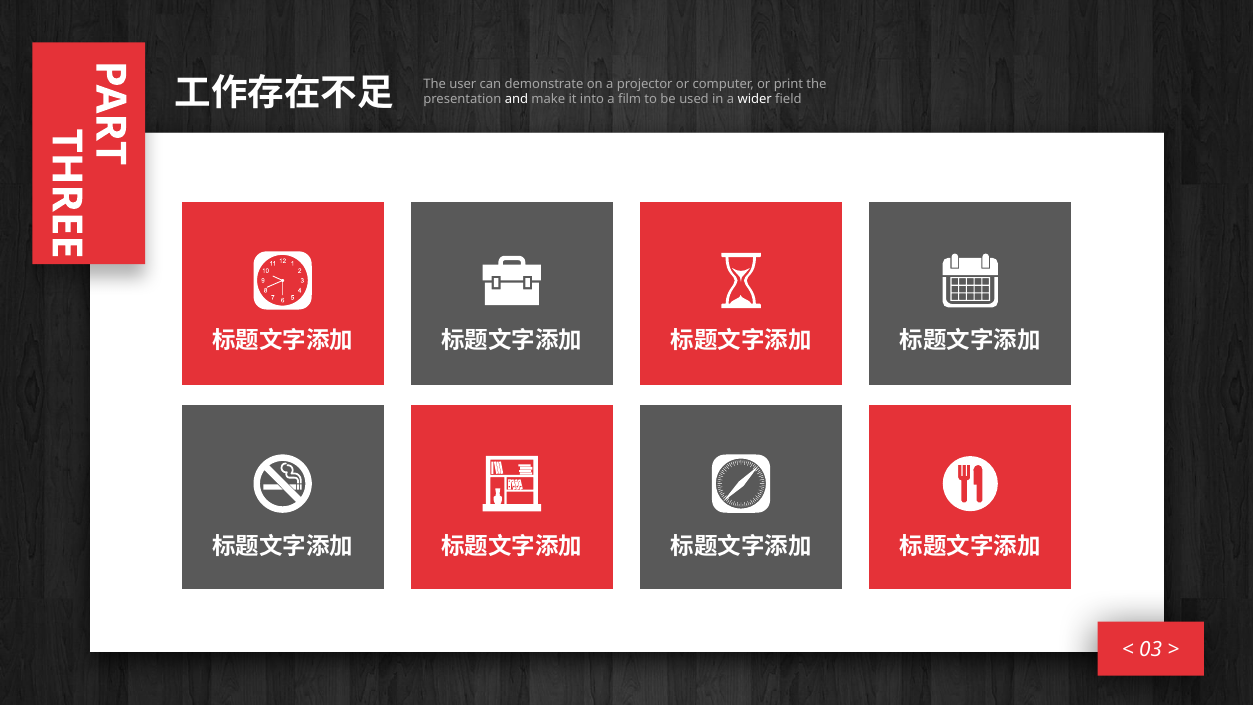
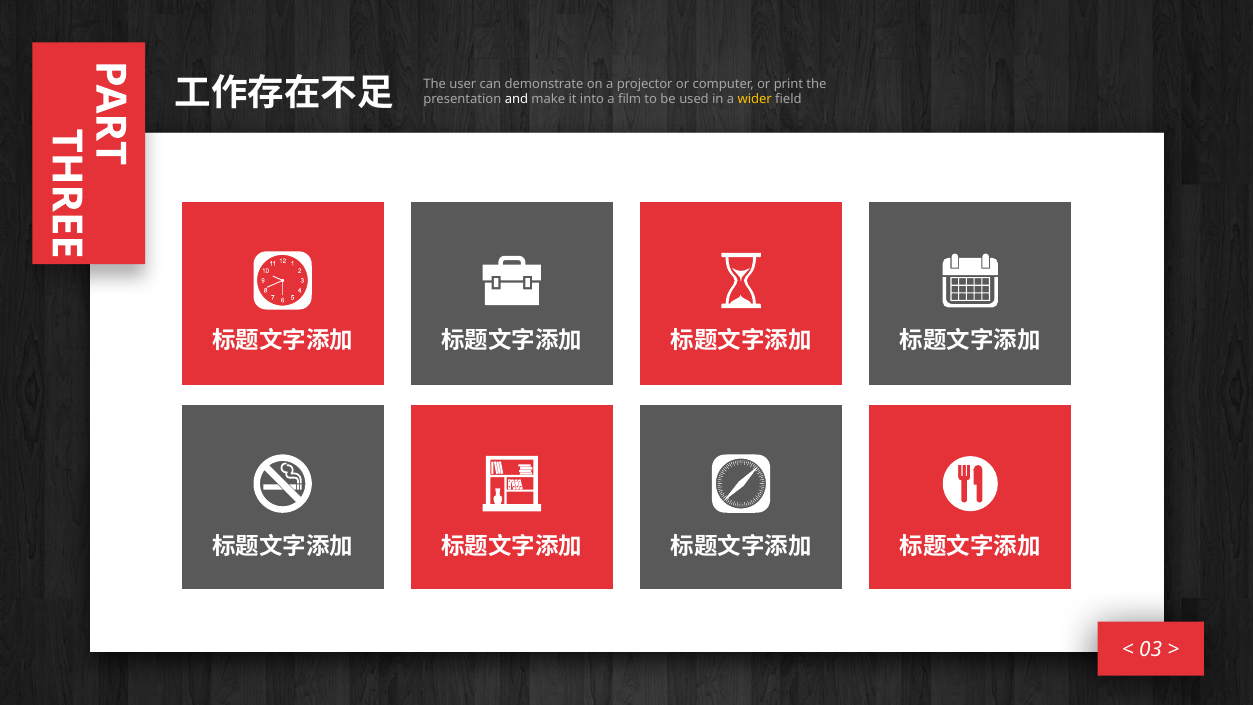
wider colour: white -> yellow
